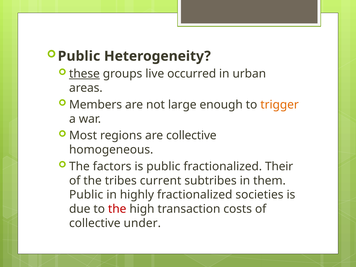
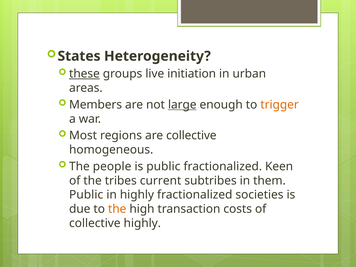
Public at (79, 56): Public -> States
occurred: occurred -> initiation
large underline: none -> present
factors: factors -> people
Their: Their -> Keen
the at (117, 209) colour: red -> orange
collective under: under -> highly
